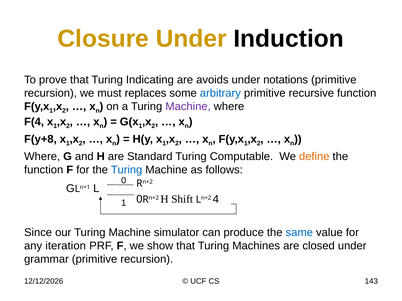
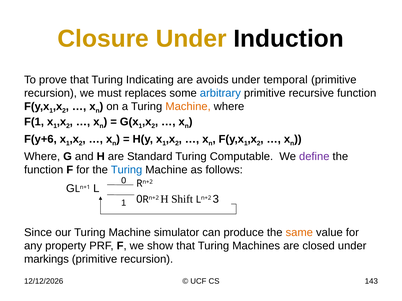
notations: notations -> temporal
Machine at (188, 107) colour: purple -> orange
F(4: F(4 -> F(1
F(y+8: F(y+8 -> F(y+6
define colour: orange -> purple
4: 4 -> 3
same colour: blue -> orange
iteration: iteration -> property
grammar: grammar -> markings
